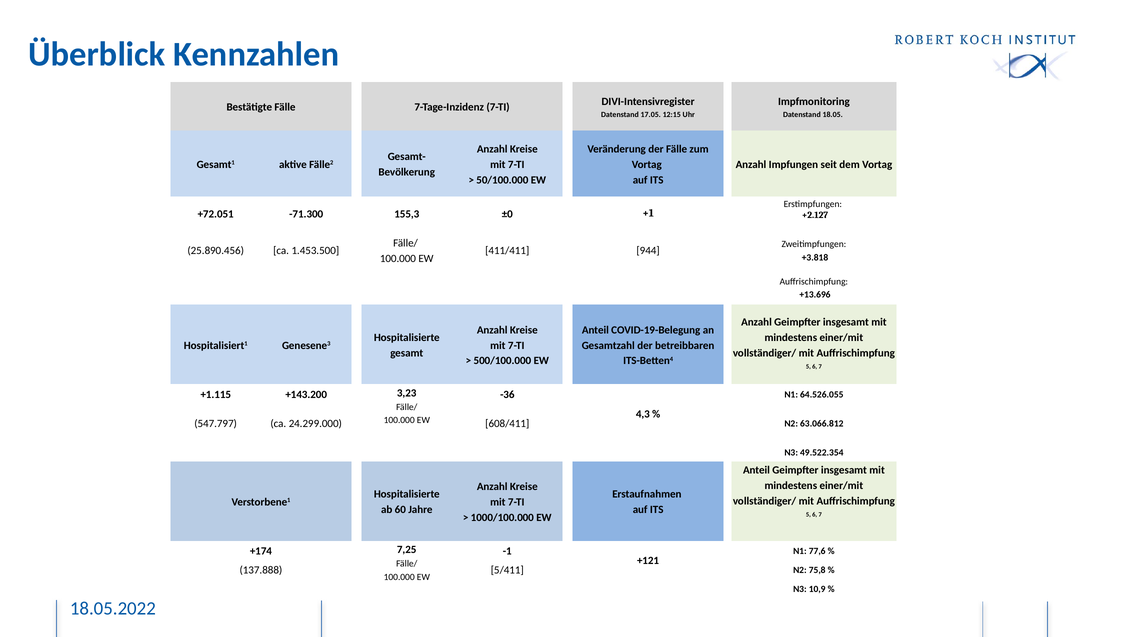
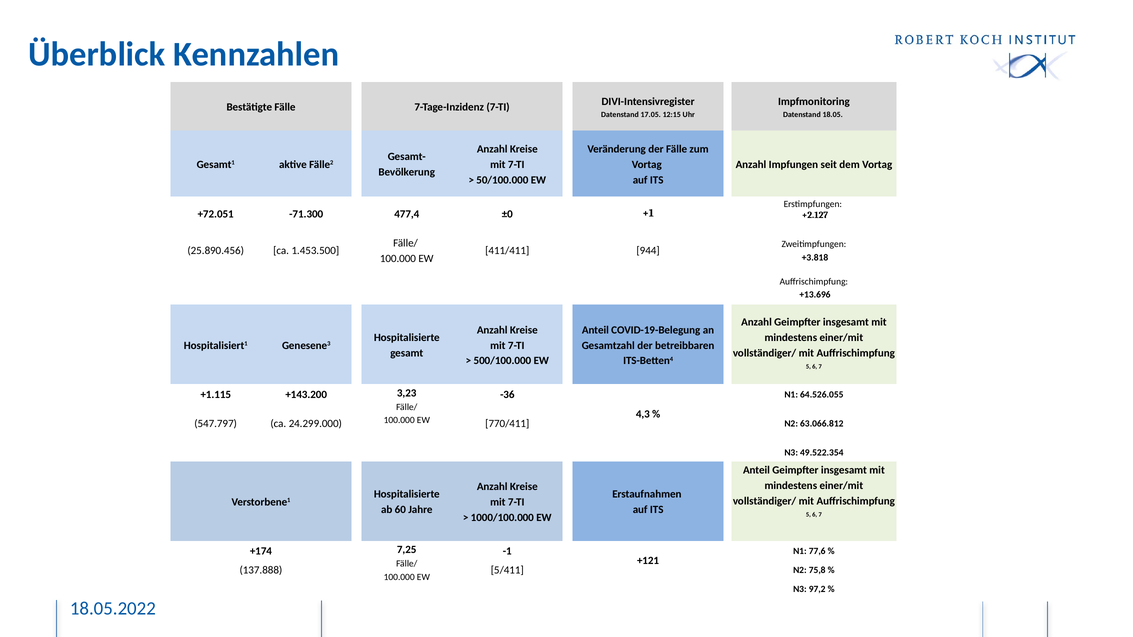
155,3: 155,3 -> 477,4
608/411: 608/411 -> 770/411
10,9: 10,9 -> 97,2
